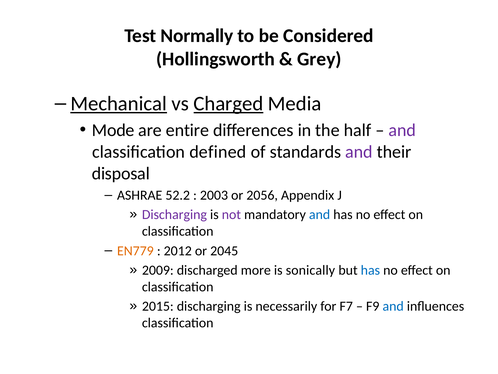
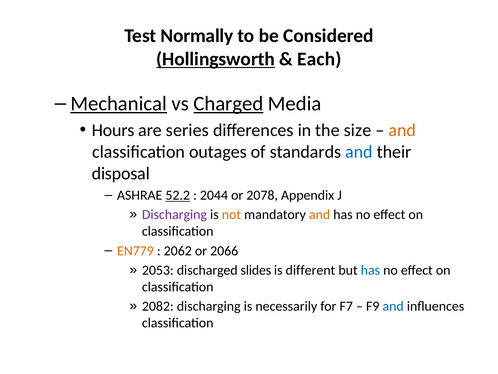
Hollingsworth underline: none -> present
Grey: Grey -> Each
Mode: Mode -> Hours
entire: entire -> series
half: half -> size
and at (402, 130) colour: purple -> orange
defined: defined -> outages
and at (359, 152) colour: purple -> blue
52.2 underline: none -> present
2003: 2003 -> 2044
2056: 2056 -> 2078
not colour: purple -> orange
and at (320, 214) colour: blue -> orange
2012: 2012 -> 2062
2045: 2045 -> 2066
2009: 2009 -> 2053
more: more -> slides
sonically: sonically -> different
2015: 2015 -> 2082
